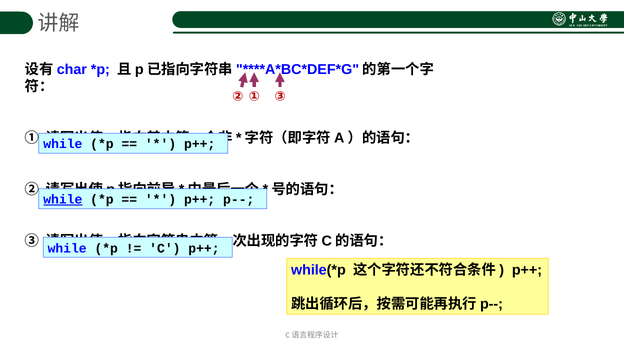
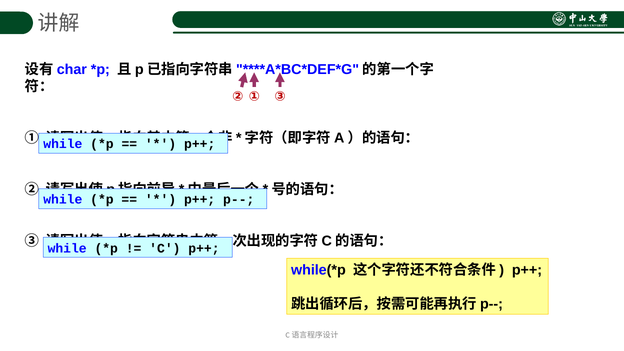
while at (63, 200) underline: present -> none
